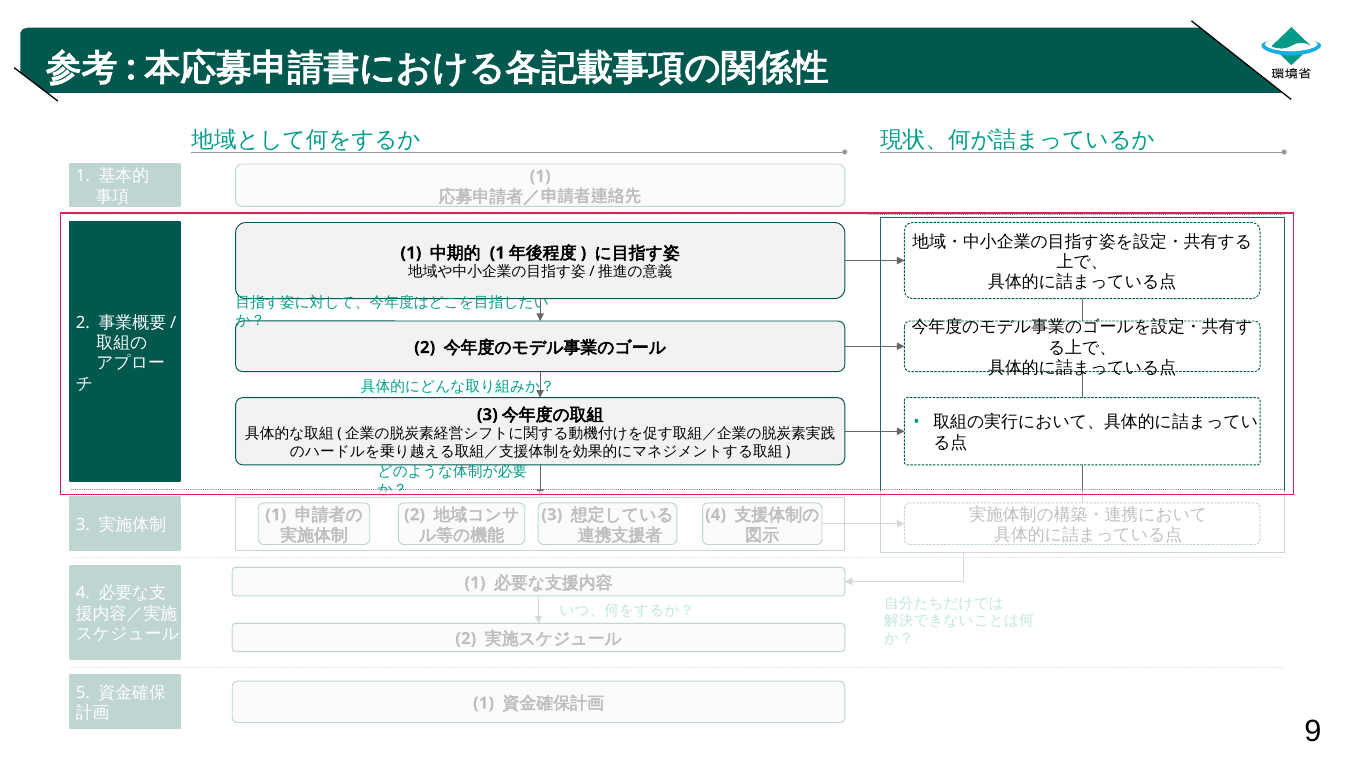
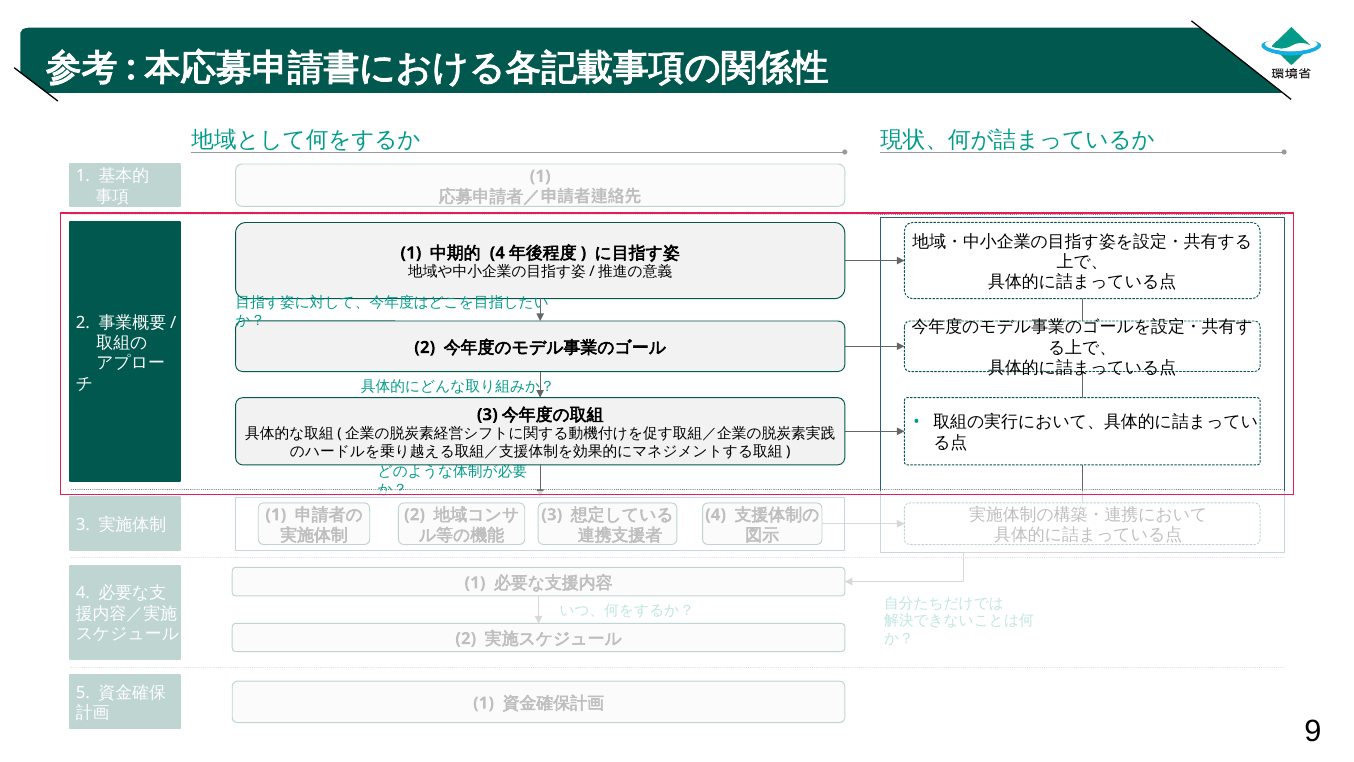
1 at (497, 253): 1 -> 4
